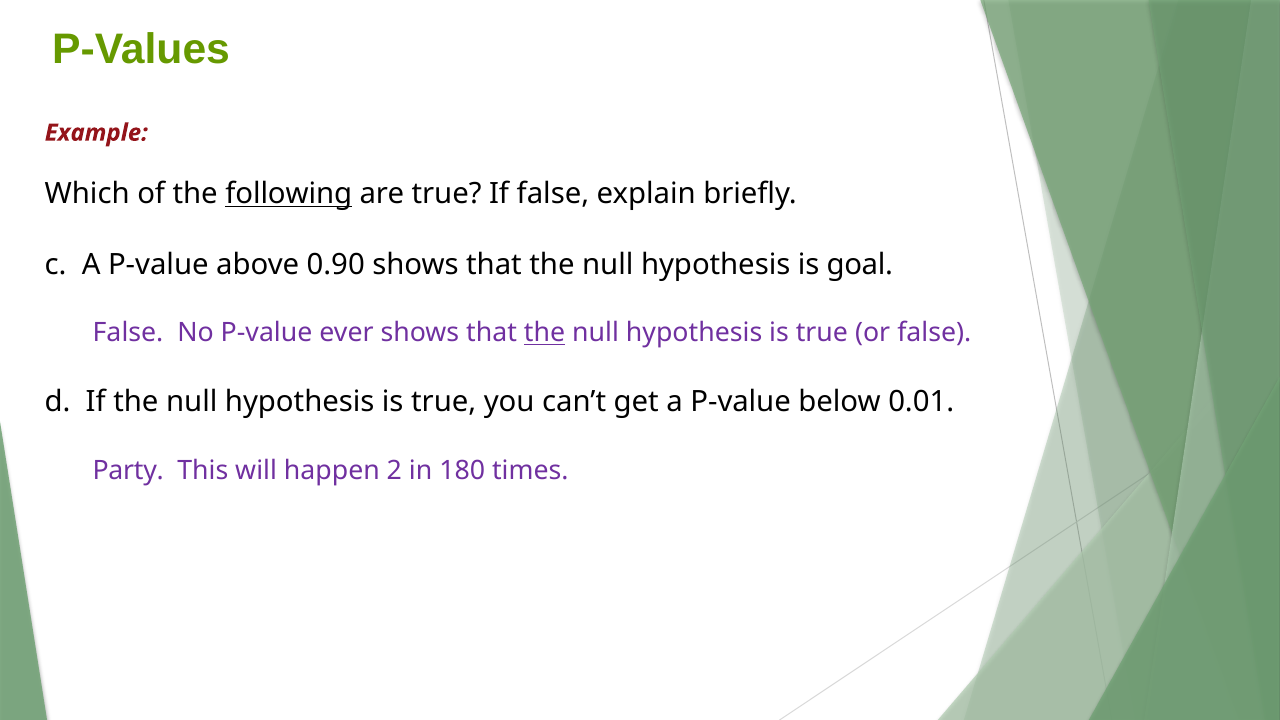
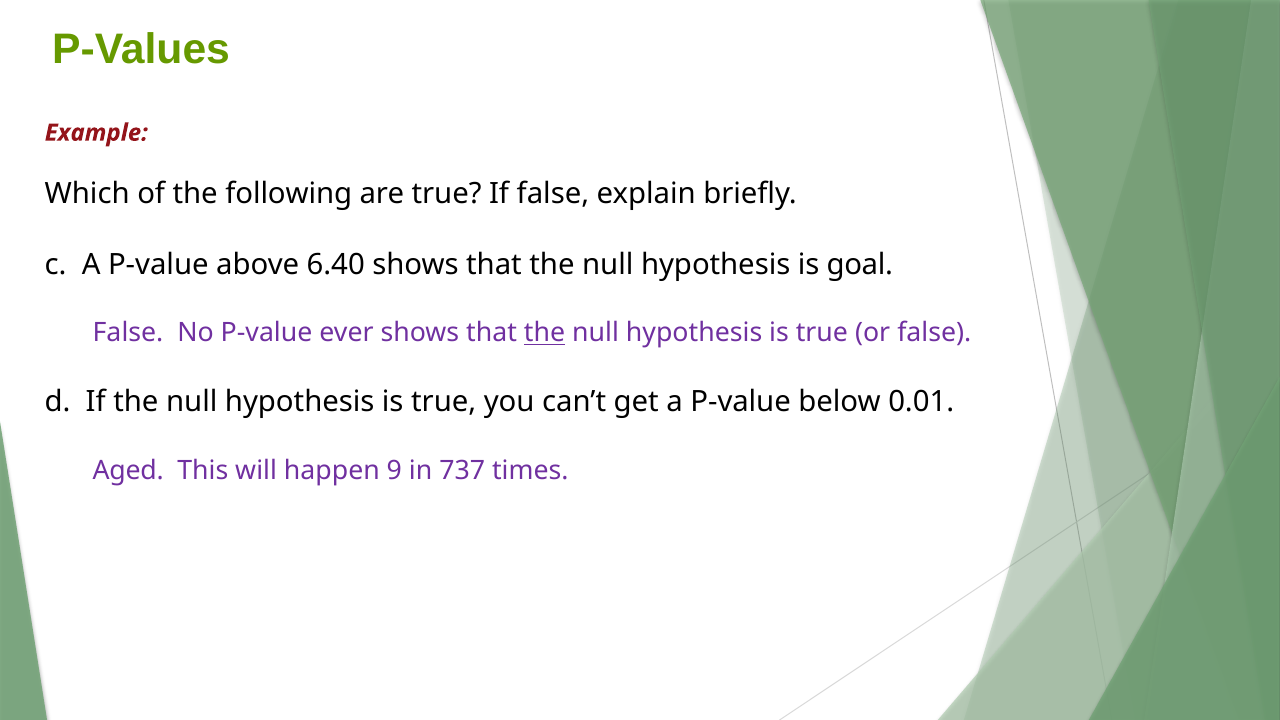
following underline: present -> none
0.90: 0.90 -> 6.40
Party: Party -> Aged
2: 2 -> 9
180: 180 -> 737
